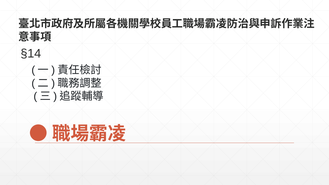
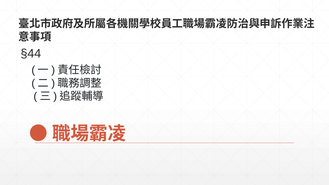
§14: §14 -> §44
